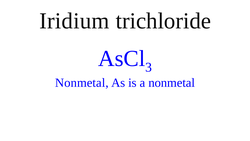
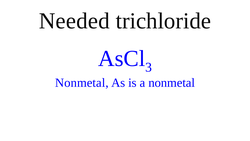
Iridium: Iridium -> Needed
